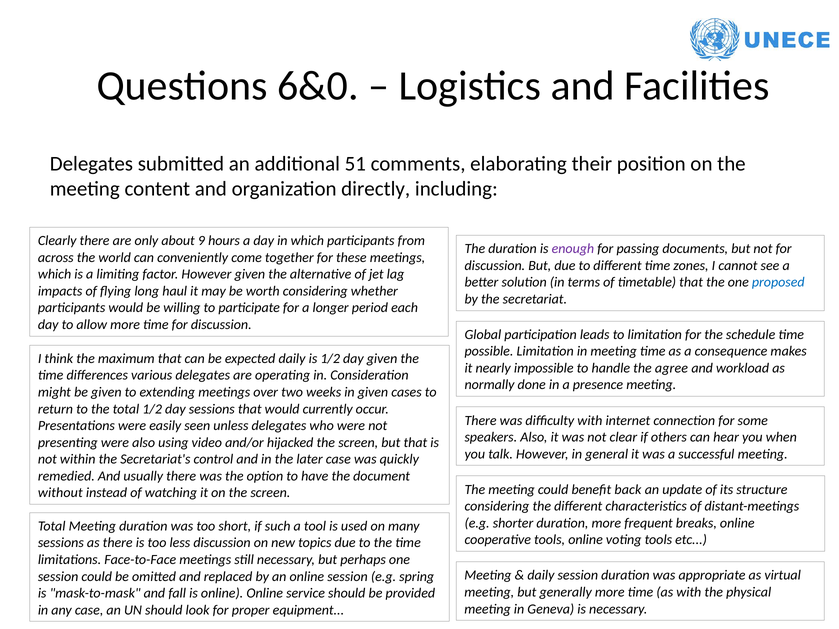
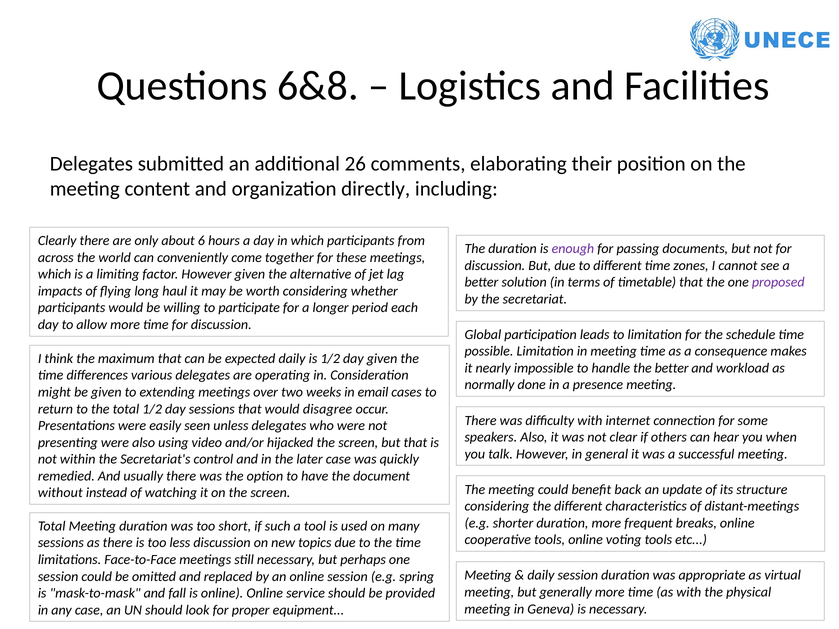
6&0: 6&0 -> 6&8
51: 51 -> 26
9: 9 -> 6
proposed colour: blue -> purple
the agree: agree -> better
in given: given -> email
currently: currently -> disagree
